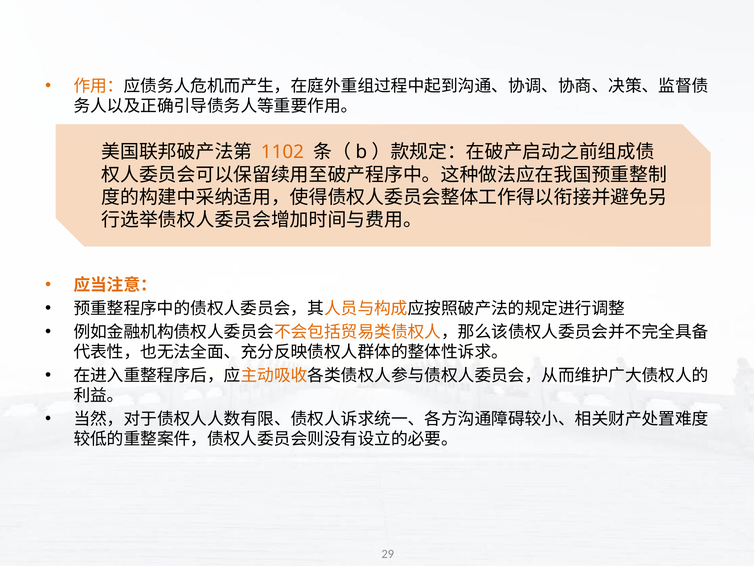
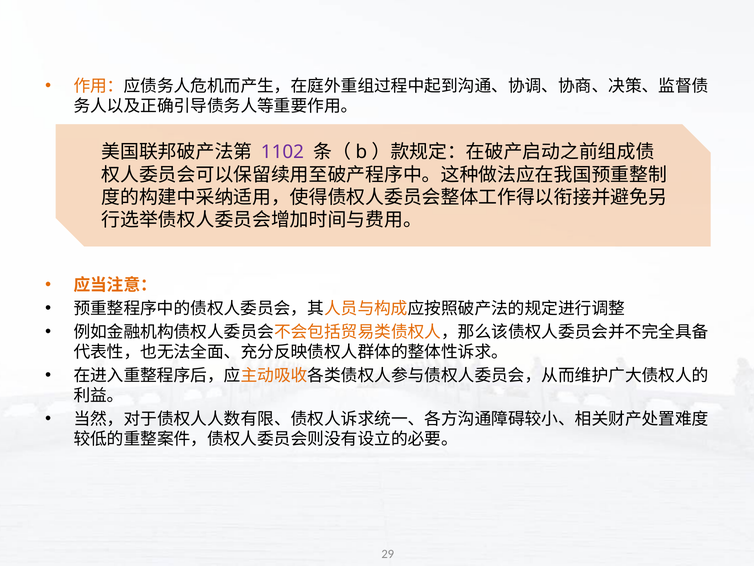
1102 colour: orange -> purple
